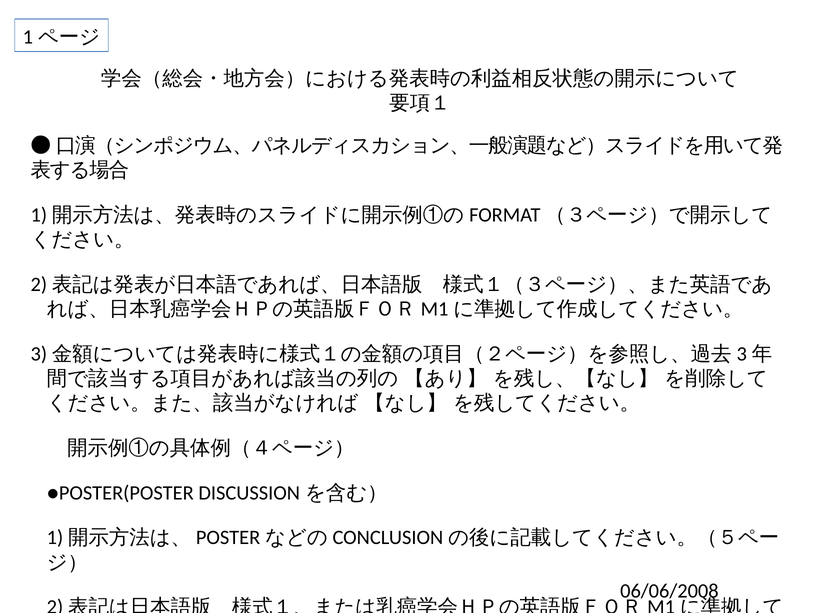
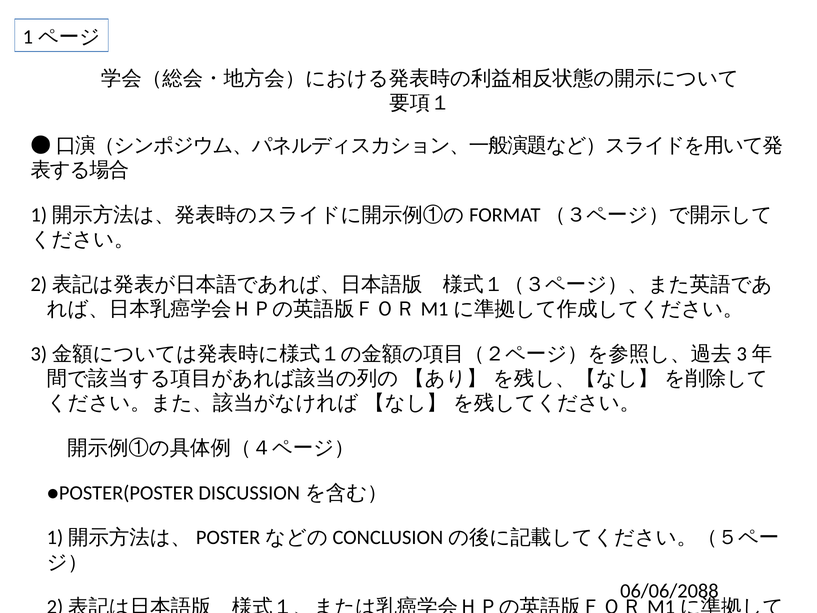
06/06/2008: 06/06/2008 -> 06/06/2088
